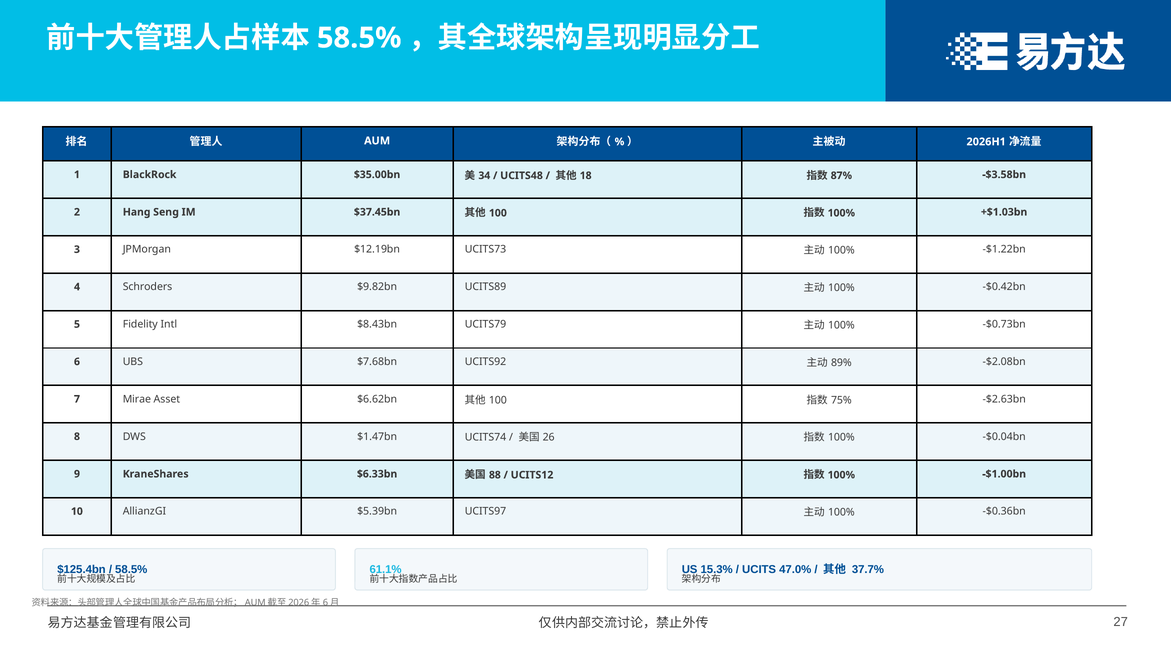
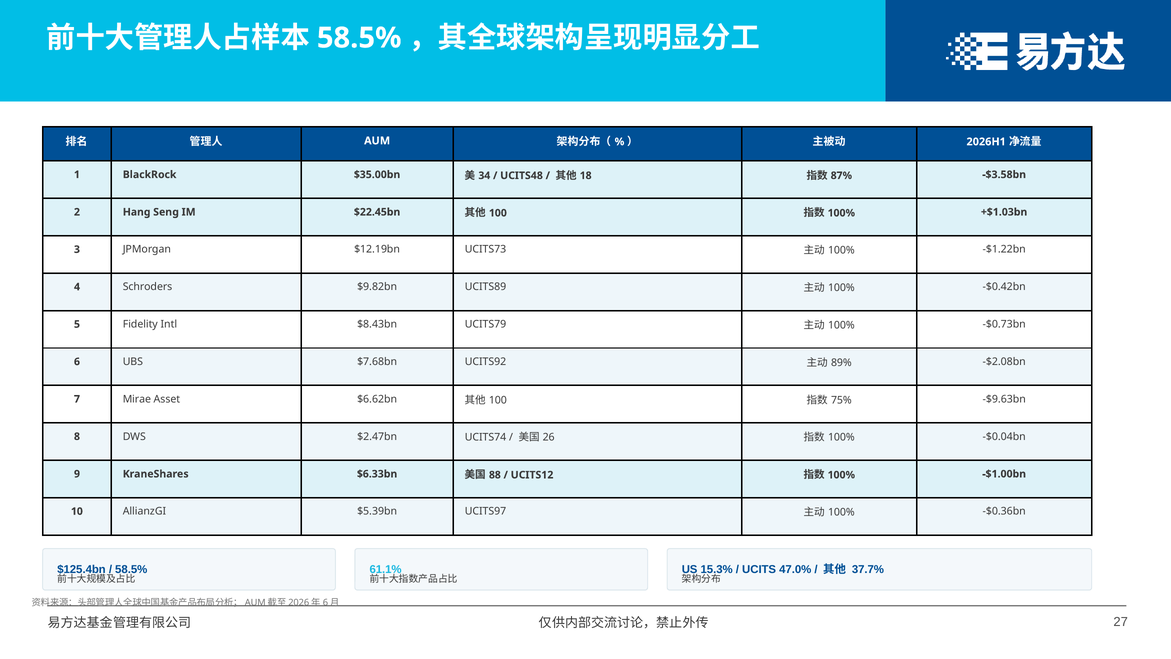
$37.45bn: $37.45bn -> $22.45bn
-$2.63bn: -$2.63bn -> -$9.63bn
$1.47bn: $1.47bn -> $2.47bn
